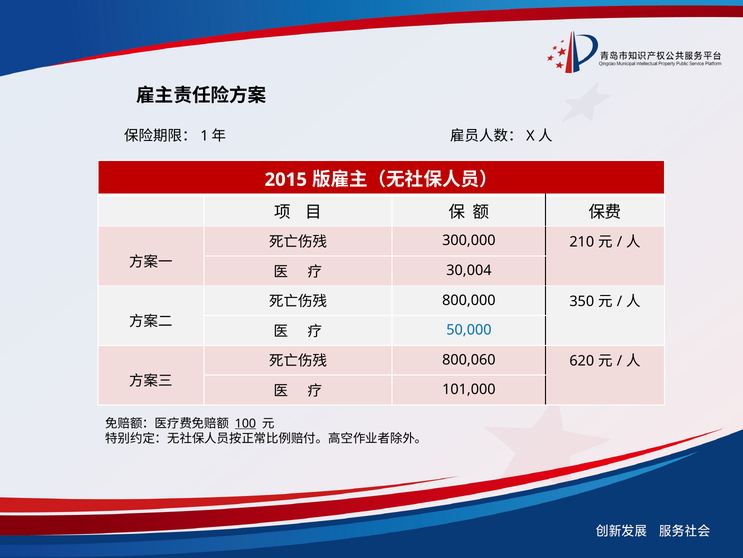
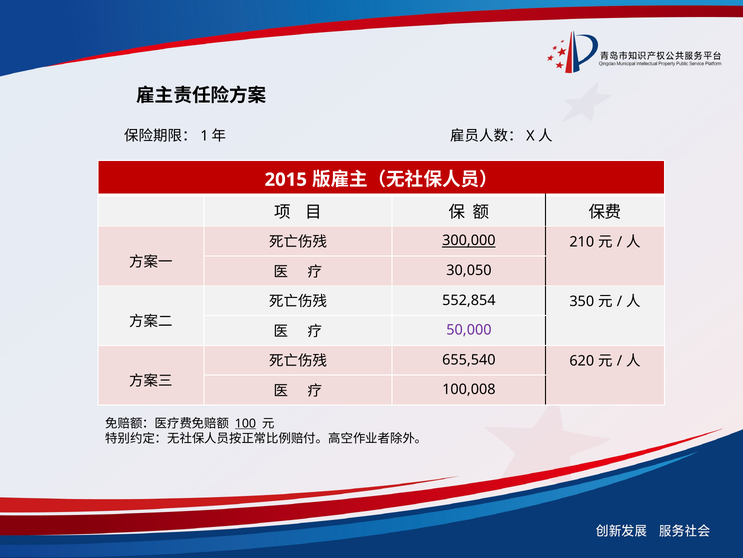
300,000 underline: none -> present
30,004: 30,004 -> 30,050
800,000: 800,000 -> 552,854
50,000 colour: blue -> purple
800,060: 800,060 -> 655,540
101,000: 101,000 -> 100,008
